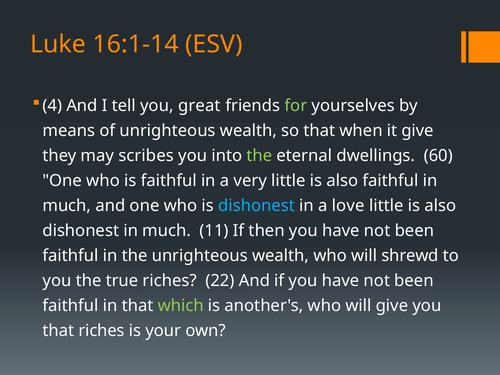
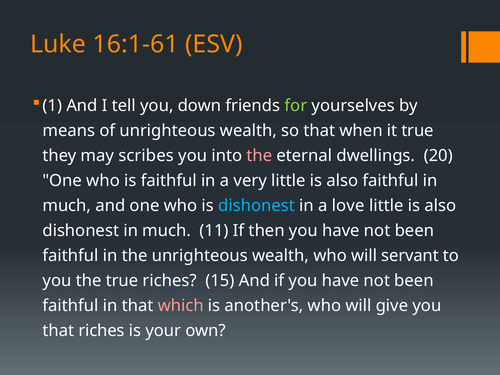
16:1-14: 16:1-14 -> 16:1-61
4: 4 -> 1
great: great -> down
it give: give -> true
the at (259, 156) colour: light green -> pink
60: 60 -> 20
shrewd: shrewd -> servant
22: 22 -> 15
which colour: light green -> pink
